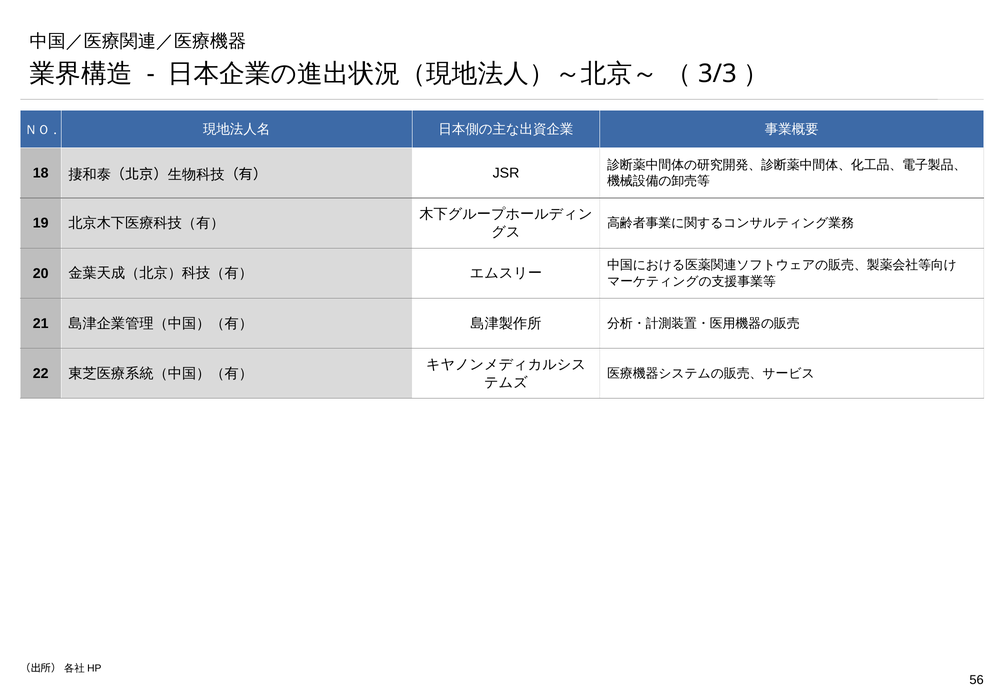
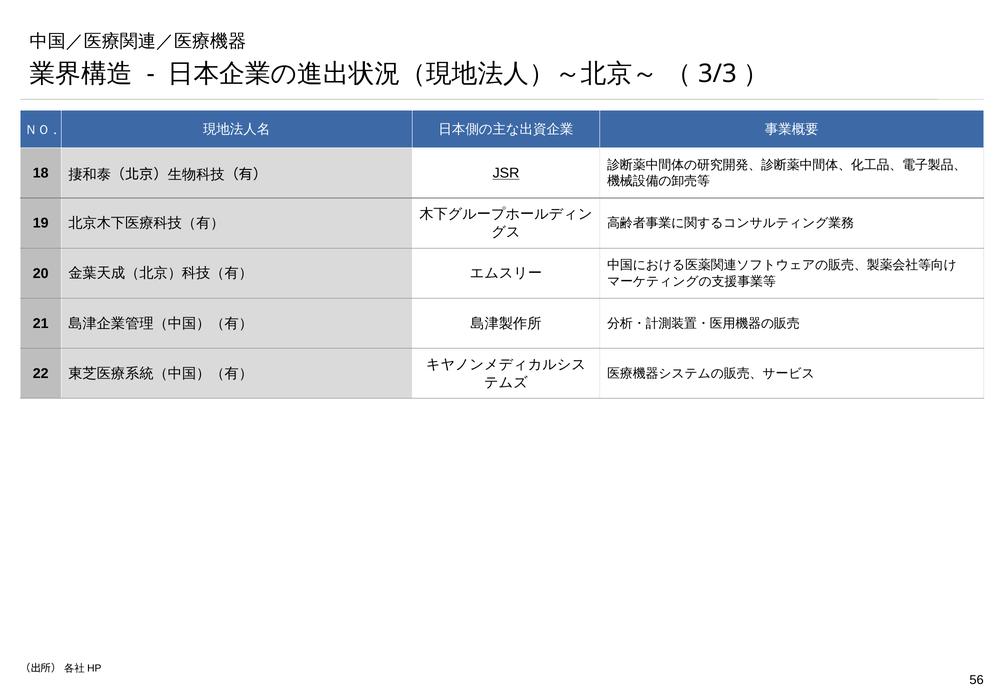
JSR underline: none -> present
